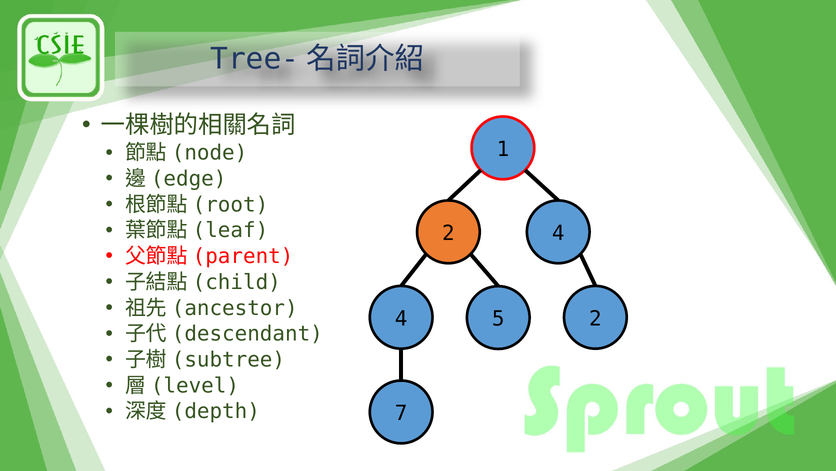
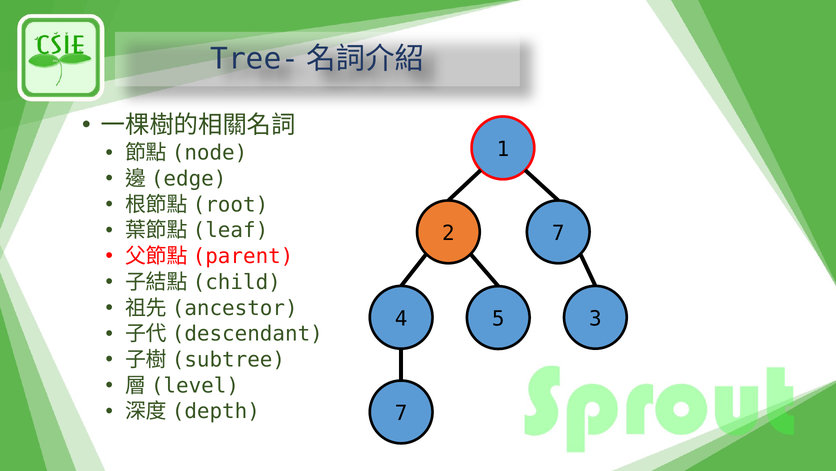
2 4: 4 -> 7
5 2: 2 -> 3
